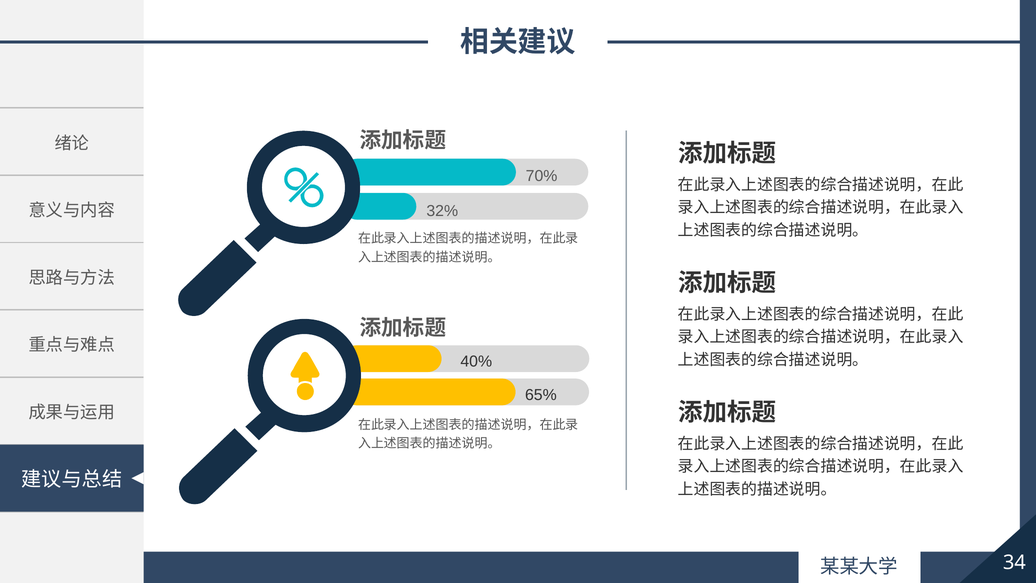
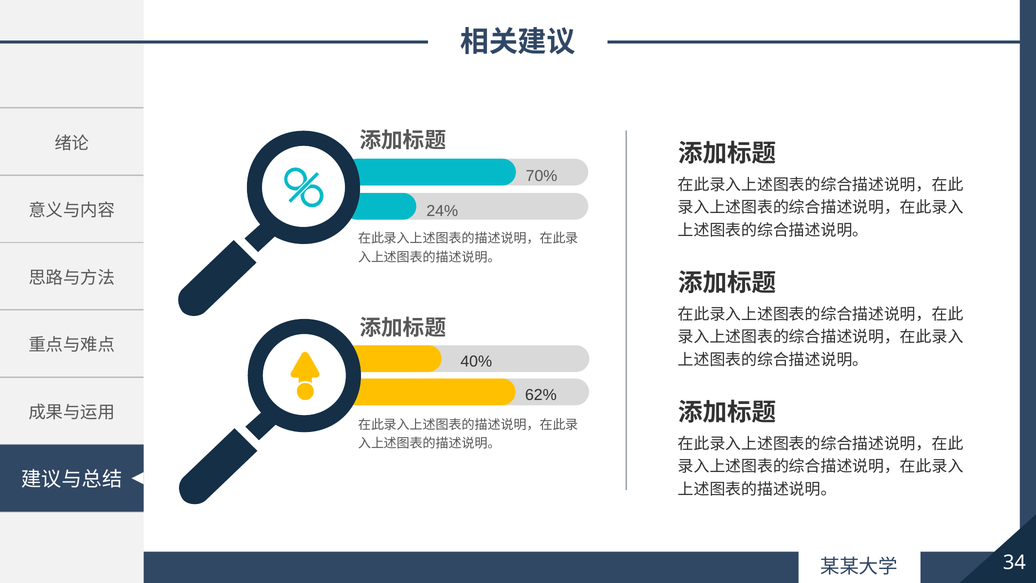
32%: 32% -> 24%
65%: 65% -> 62%
